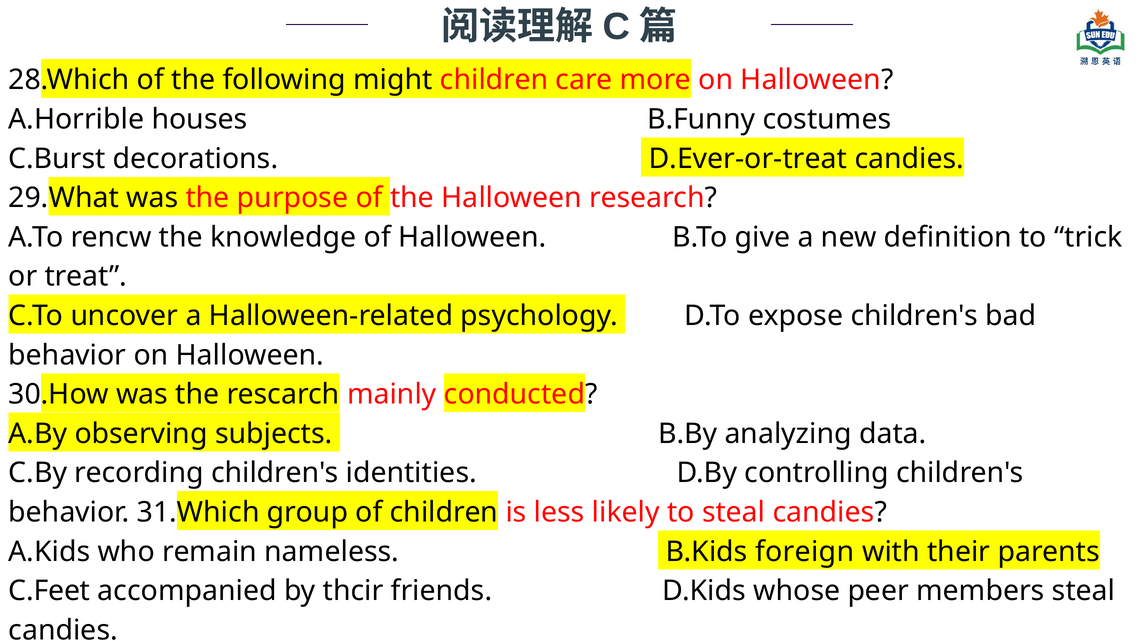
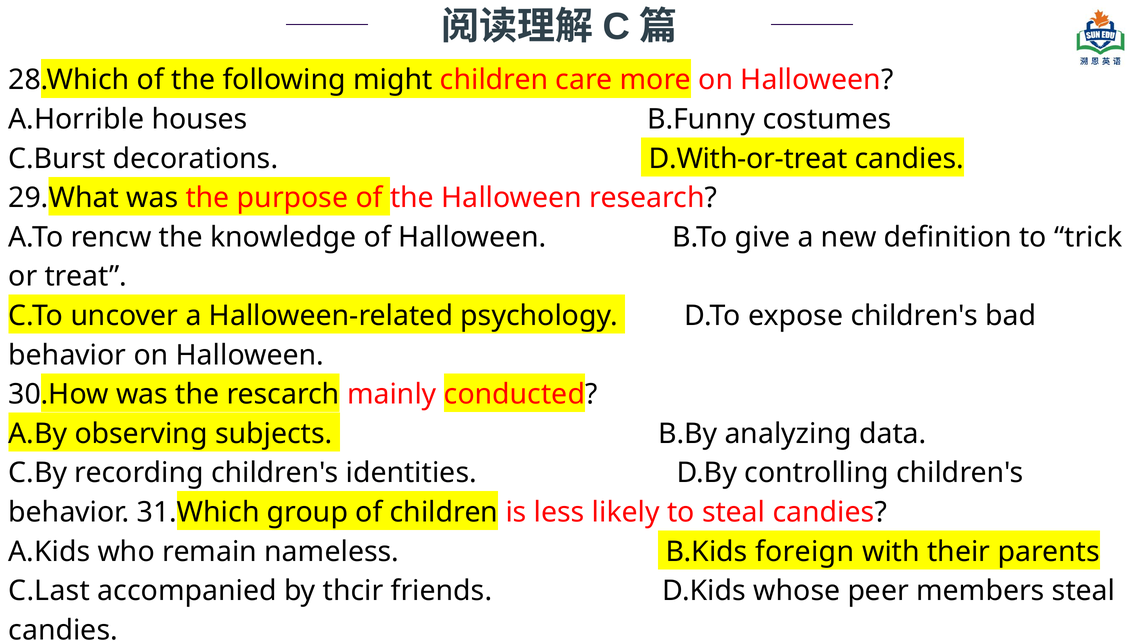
D.Ever-or-treat: D.Ever-or-treat -> D.With-or-treat
C.Feet: C.Feet -> C.Last
